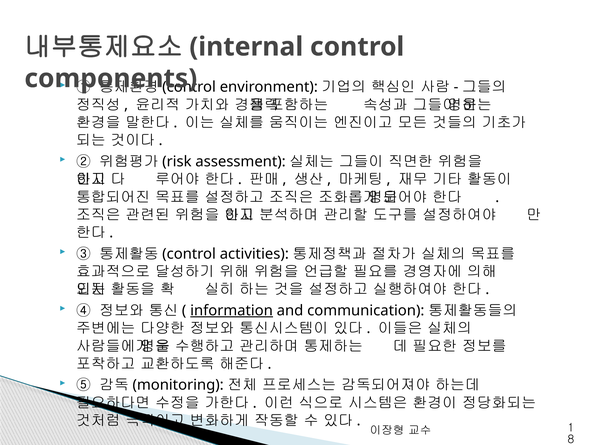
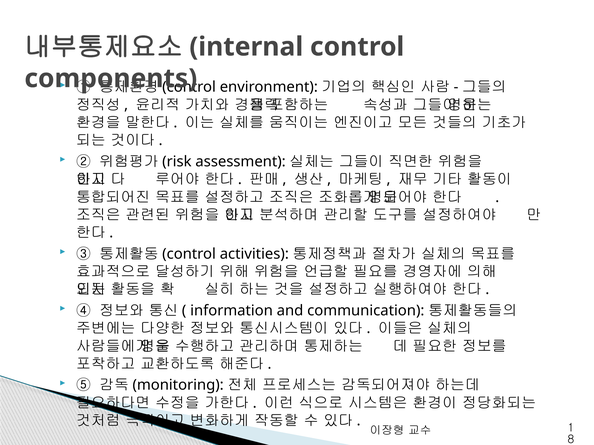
information underline: present -> none
